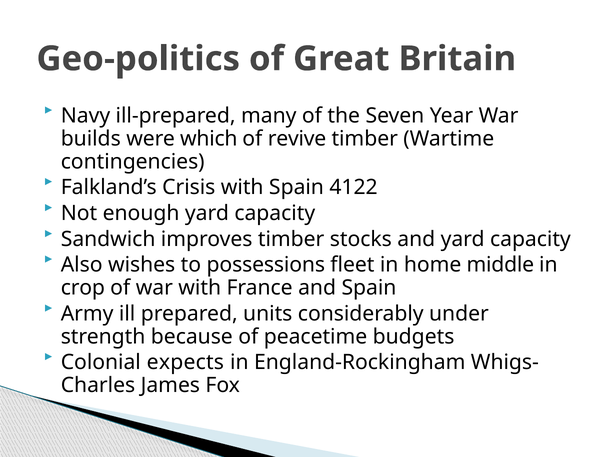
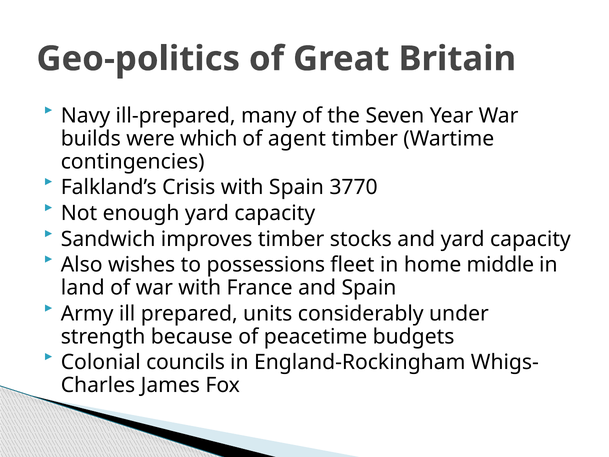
revive: revive -> agent
4122: 4122 -> 3770
crop: crop -> land
expects: expects -> councils
